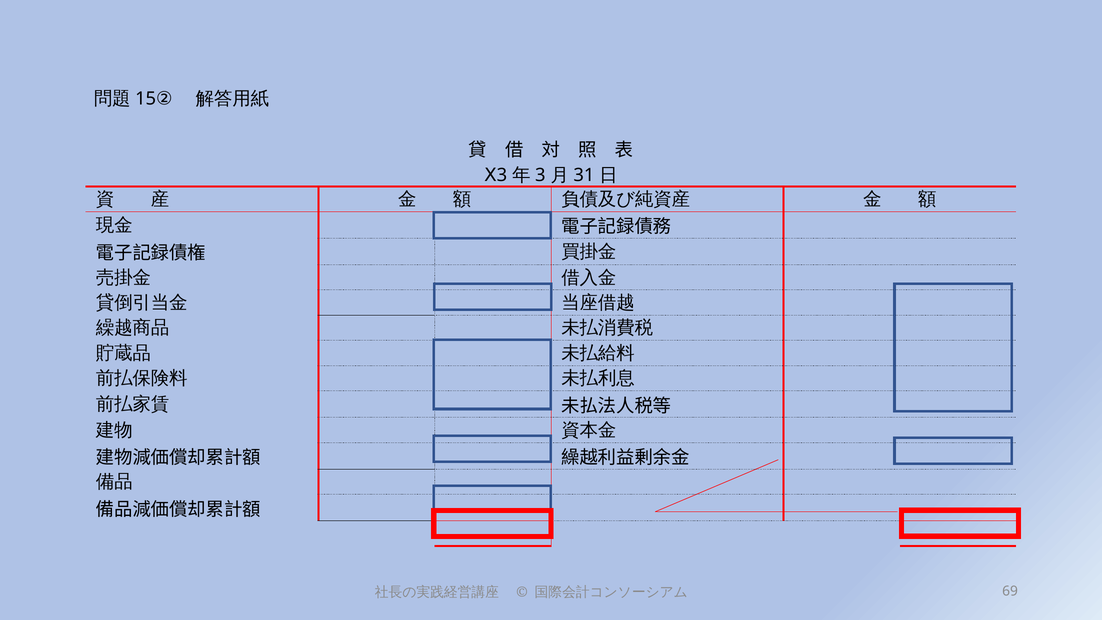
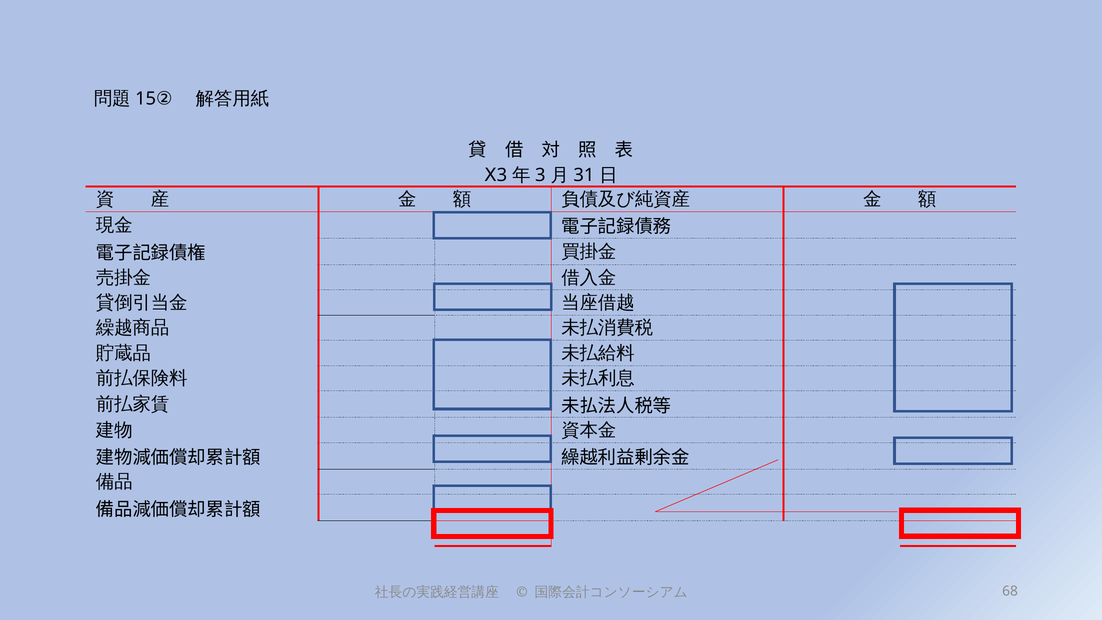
69: 69 -> 68
